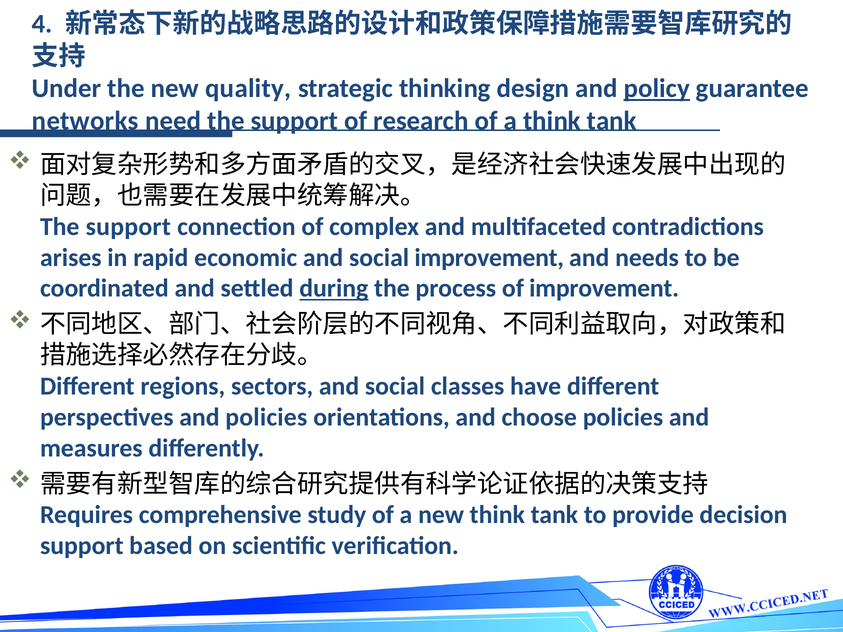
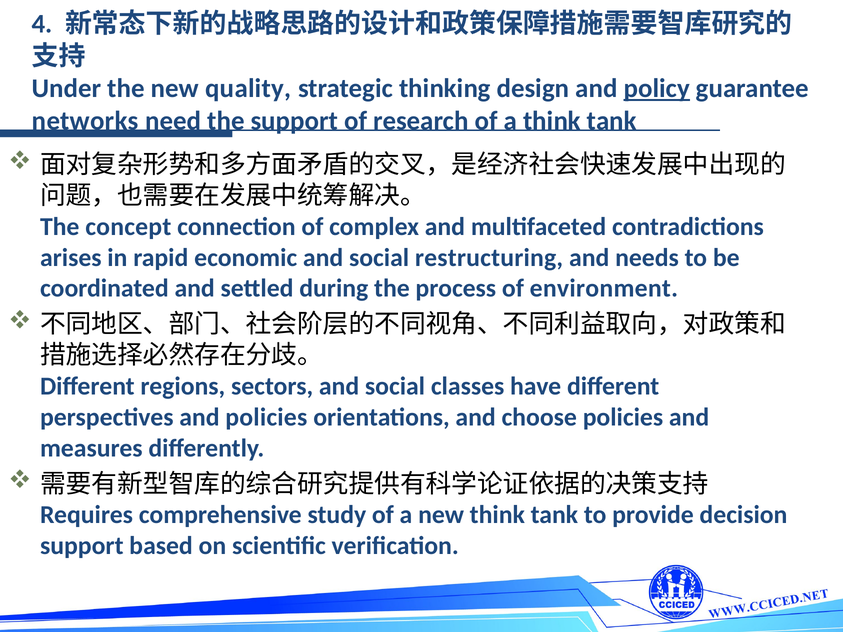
support at (128, 227): support -> concept
social improvement: improvement -> restructuring
during underline: present -> none
of improvement: improvement -> environment
